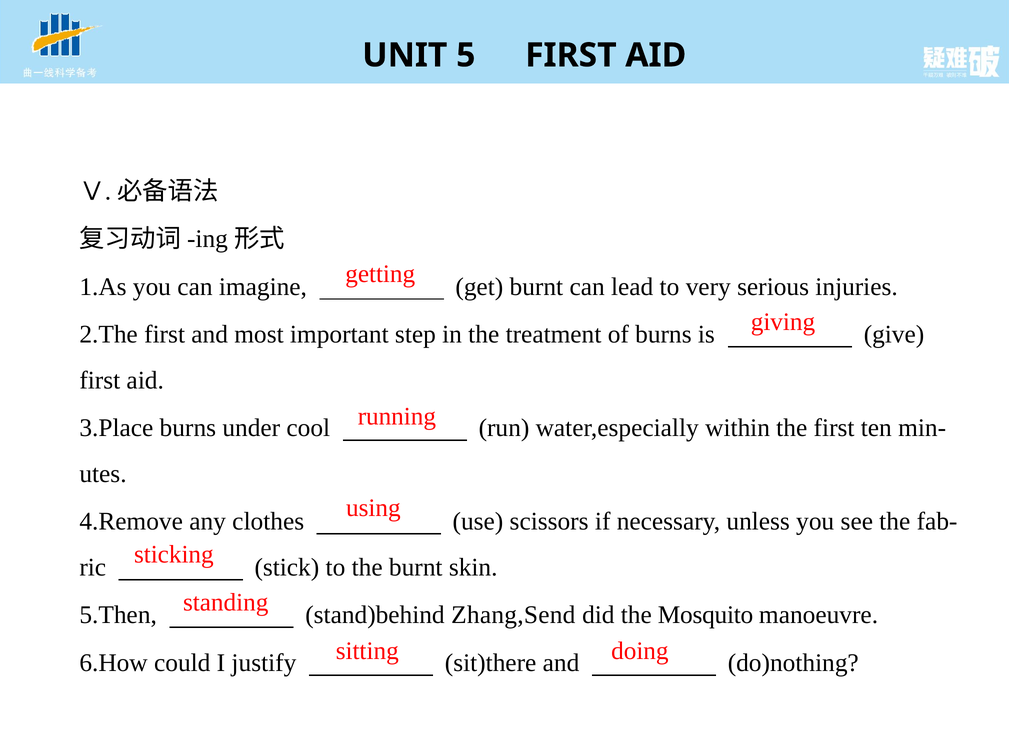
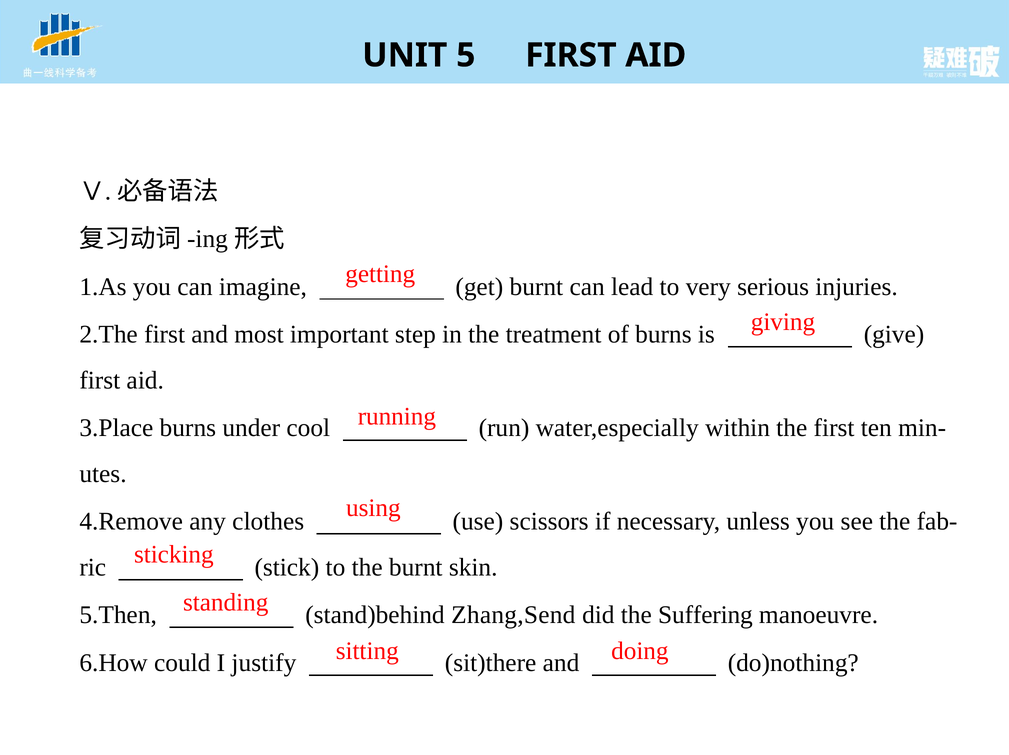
Mosquito: Mosquito -> Suffering
